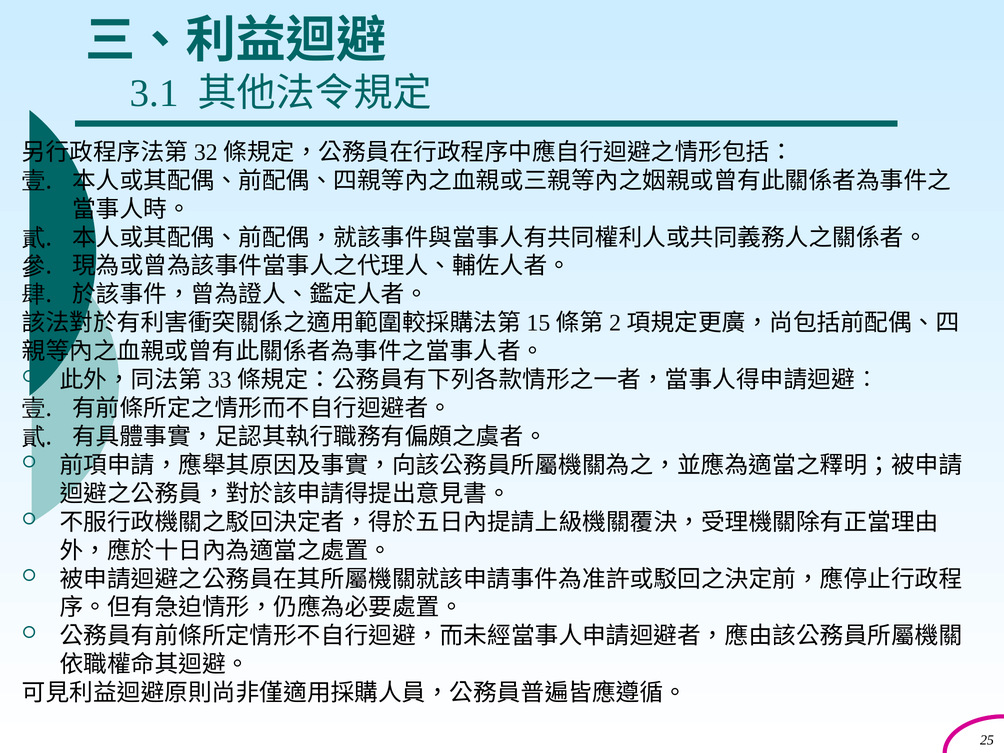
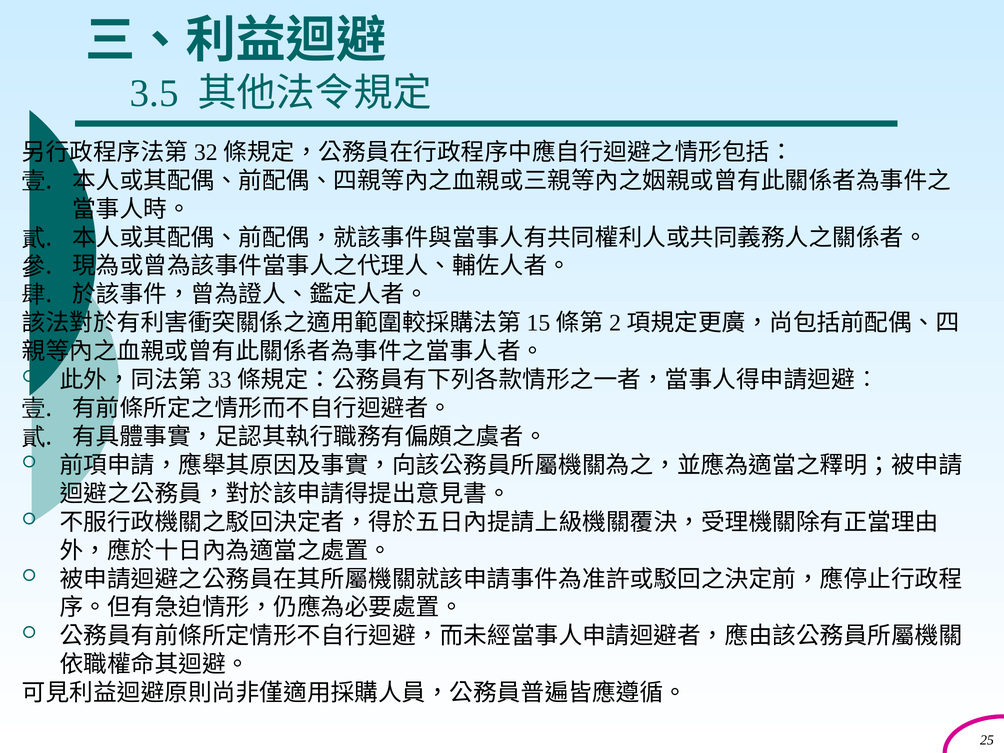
3.1: 3.1 -> 3.5
